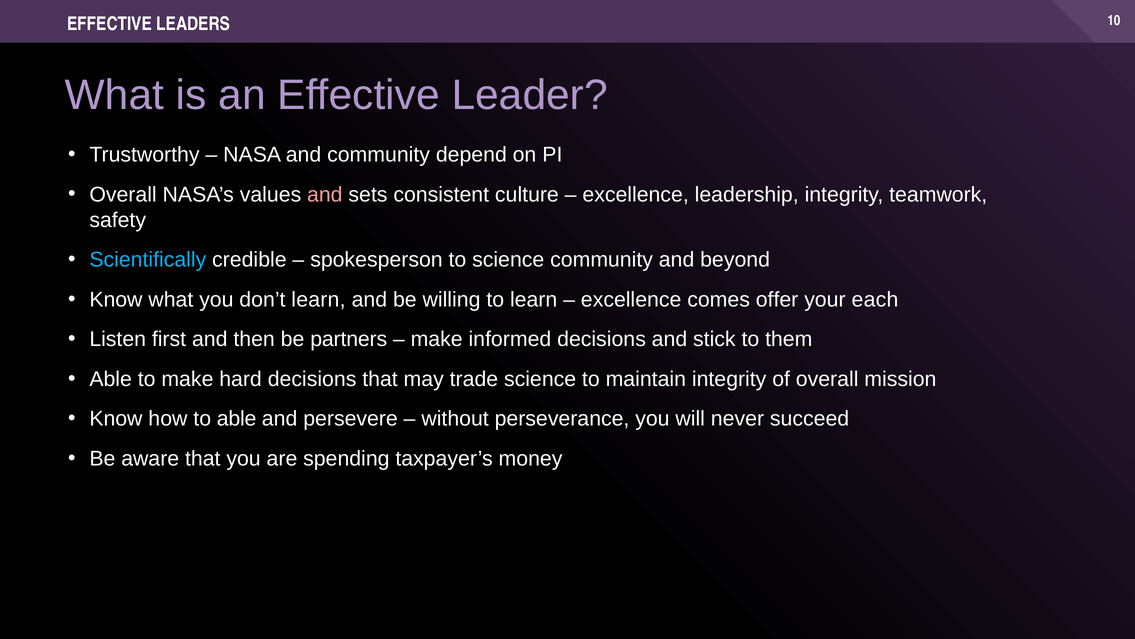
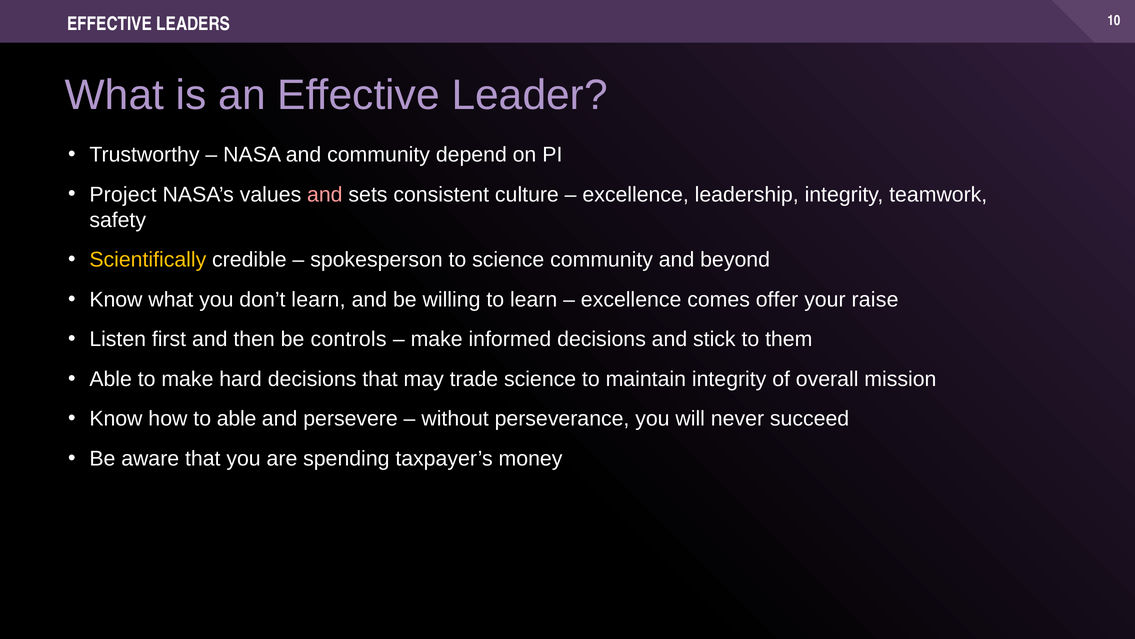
Overall at (123, 194): Overall -> Project
Scientifically colour: light blue -> yellow
each: each -> raise
partners: partners -> controls
